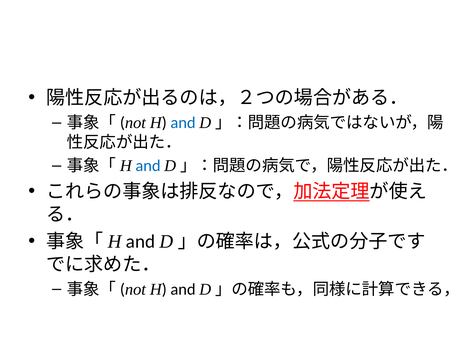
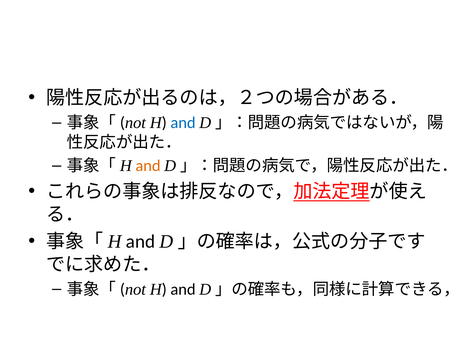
and at (148, 166) colour: blue -> orange
